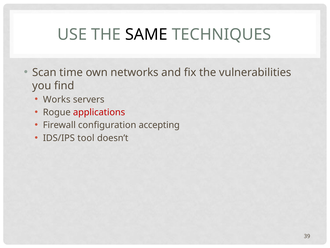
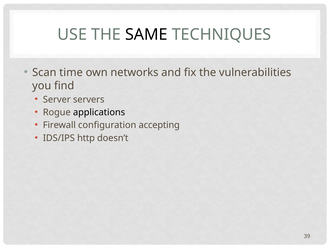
Works: Works -> Server
applications colour: red -> black
tool: tool -> http
